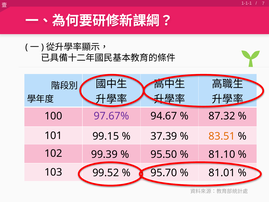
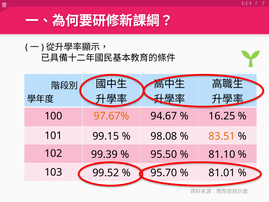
97.67% colour: purple -> orange
87.32: 87.32 -> 16.25
37.39: 37.39 -> 98.08
